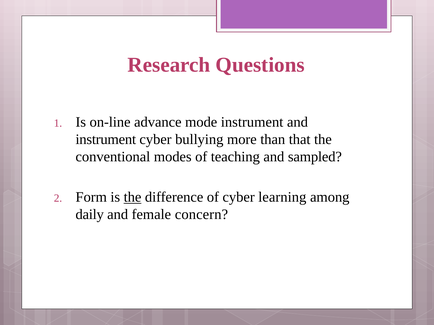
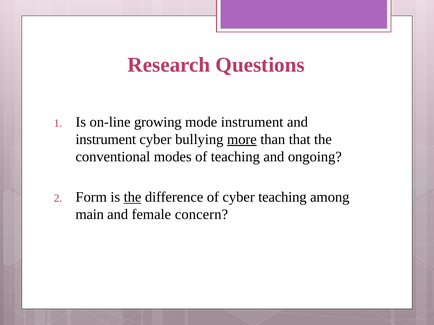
advance: advance -> growing
more underline: none -> present
sampled: sampled -> ongoing
cyber learning: learning -> teaching
daily: daily -> main
